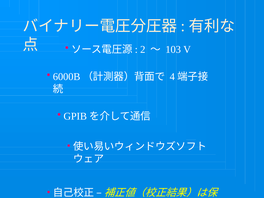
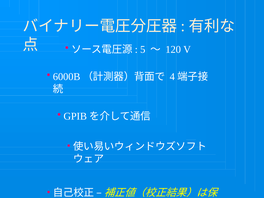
2: 2 -> 5
103: 103 -> 120
